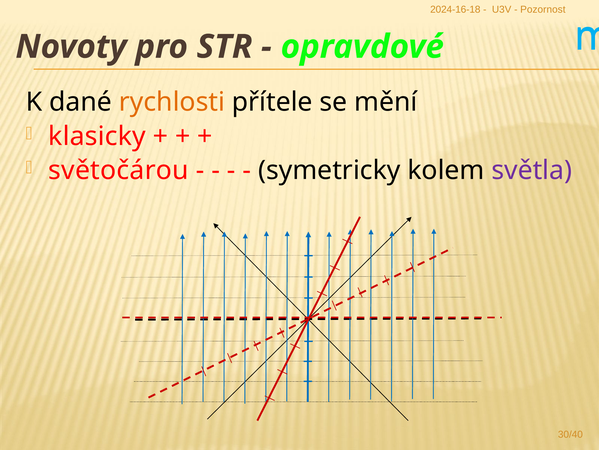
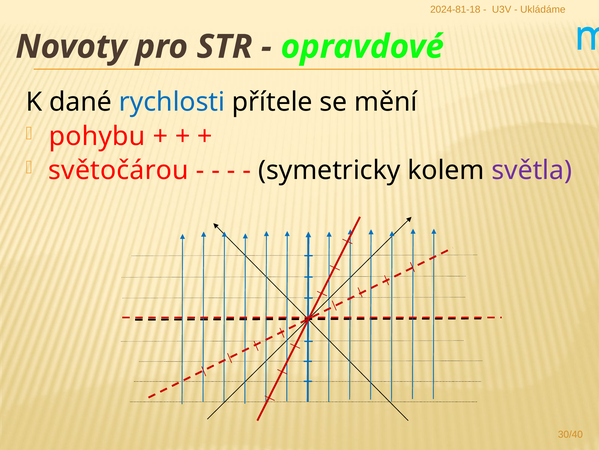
2024-16-18: 2024-16-18 -> 2024-81-18
Pozornost: Pozornost -> Ukládáme
rychlosti colour: orange -> blue
klasicky: klasicky -> pohybu
